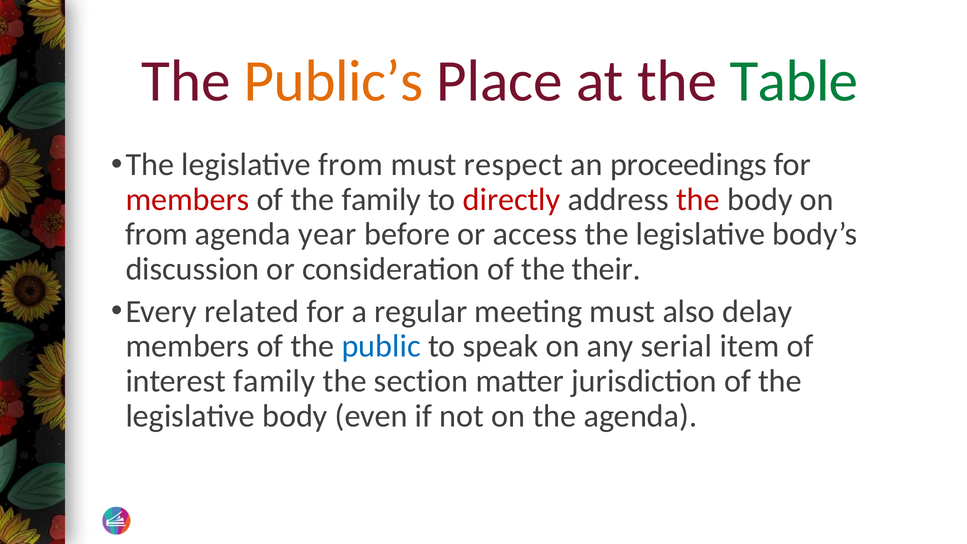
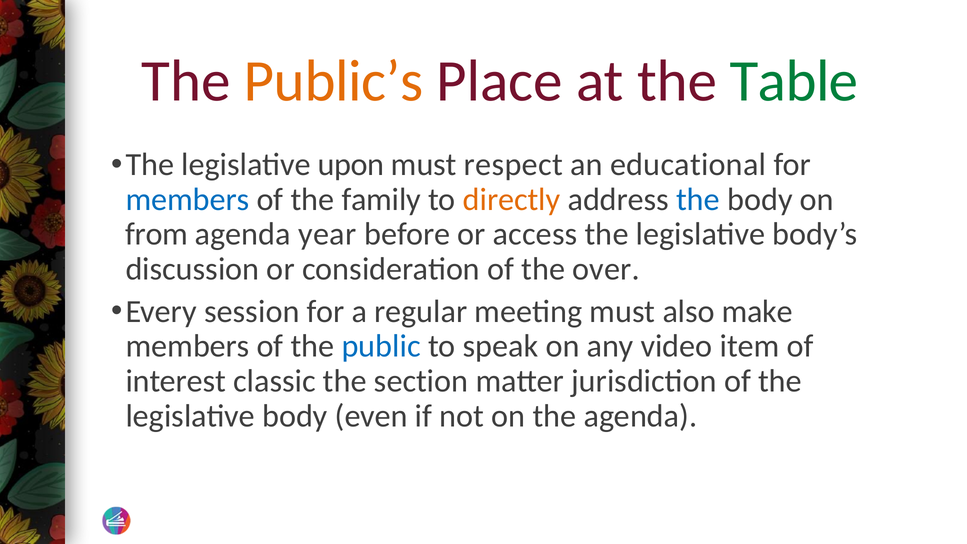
legislative from: from -> upon
proceedings: proceedings -> educational
members at (187, 200) colour: red -> blue
directly colour: red -> orange
the at (698, 200) colour: red -> blue
their: their -> over
related: related -> session
delay: delay -> make
serial: serial -> video
interest family: family -> classic
